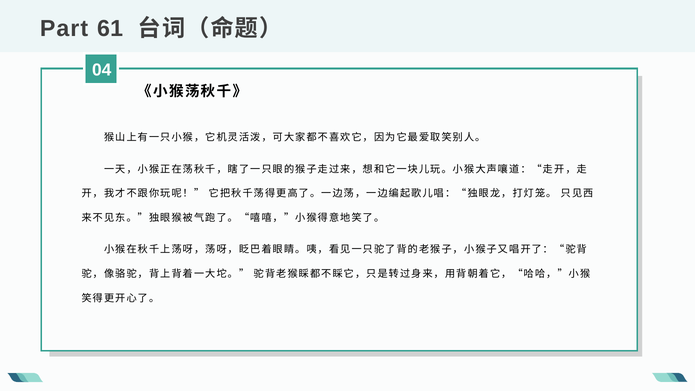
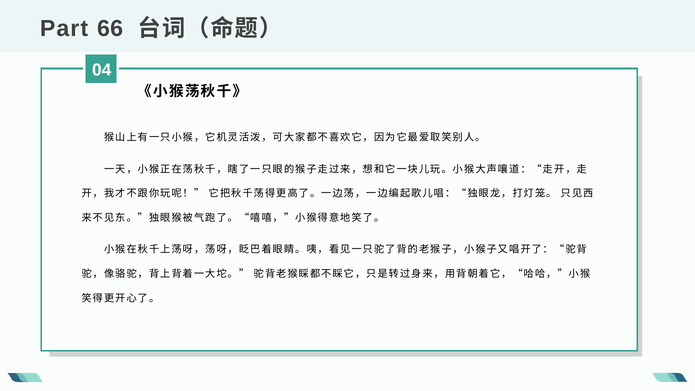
61: 61 -> 66
